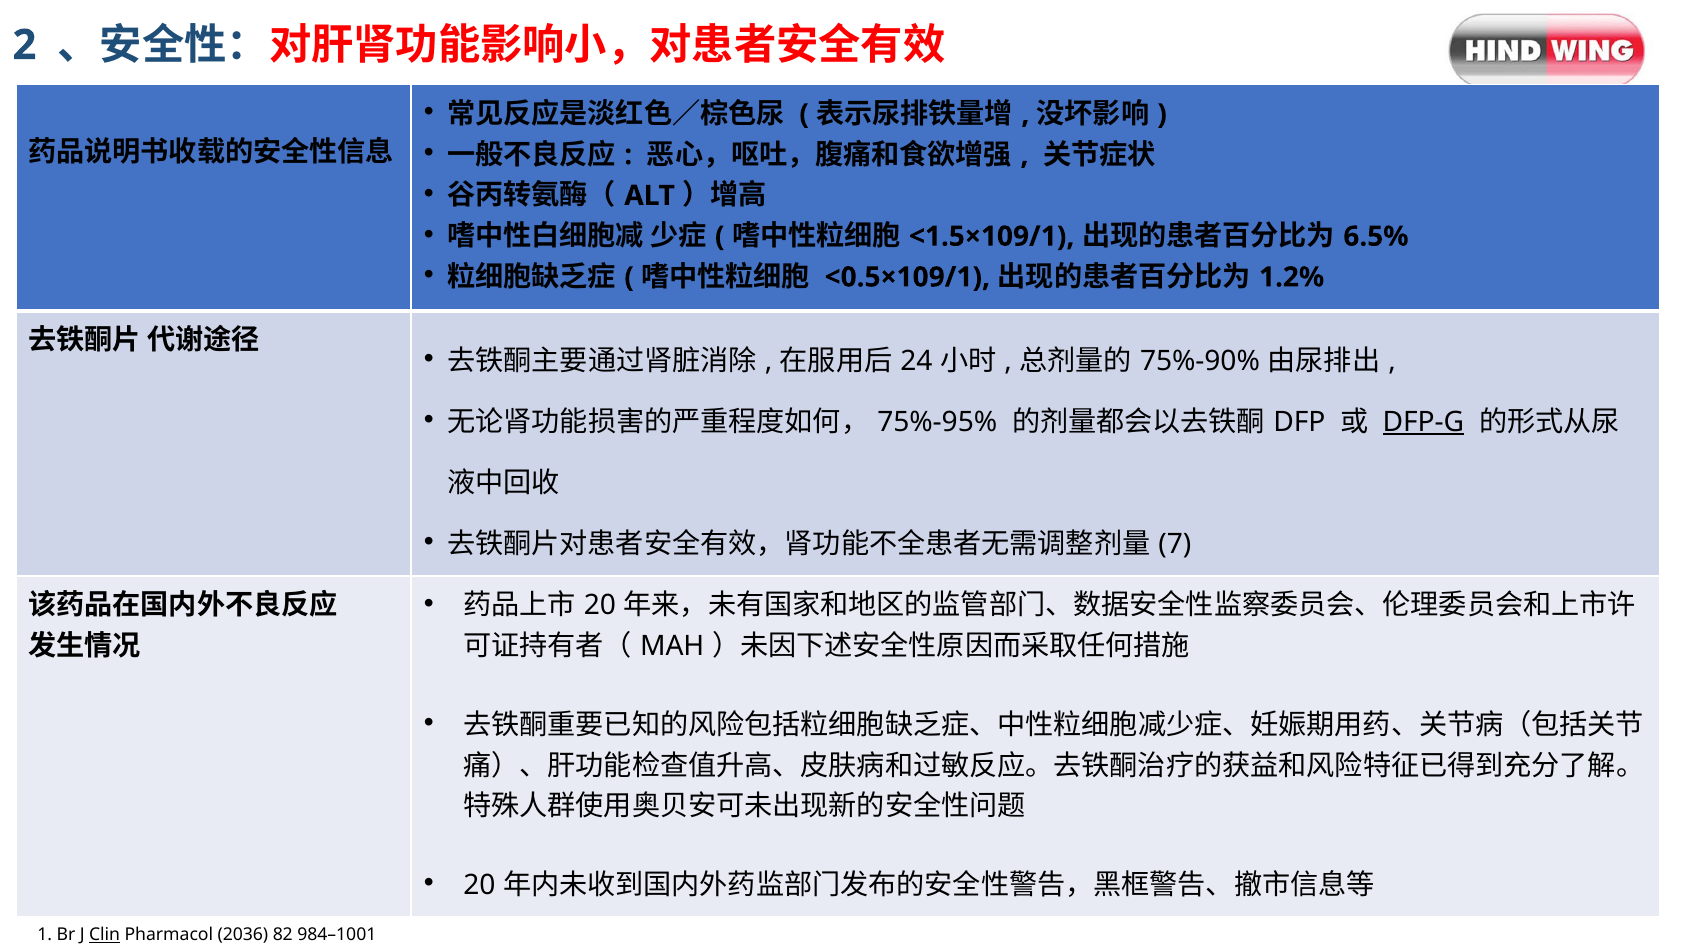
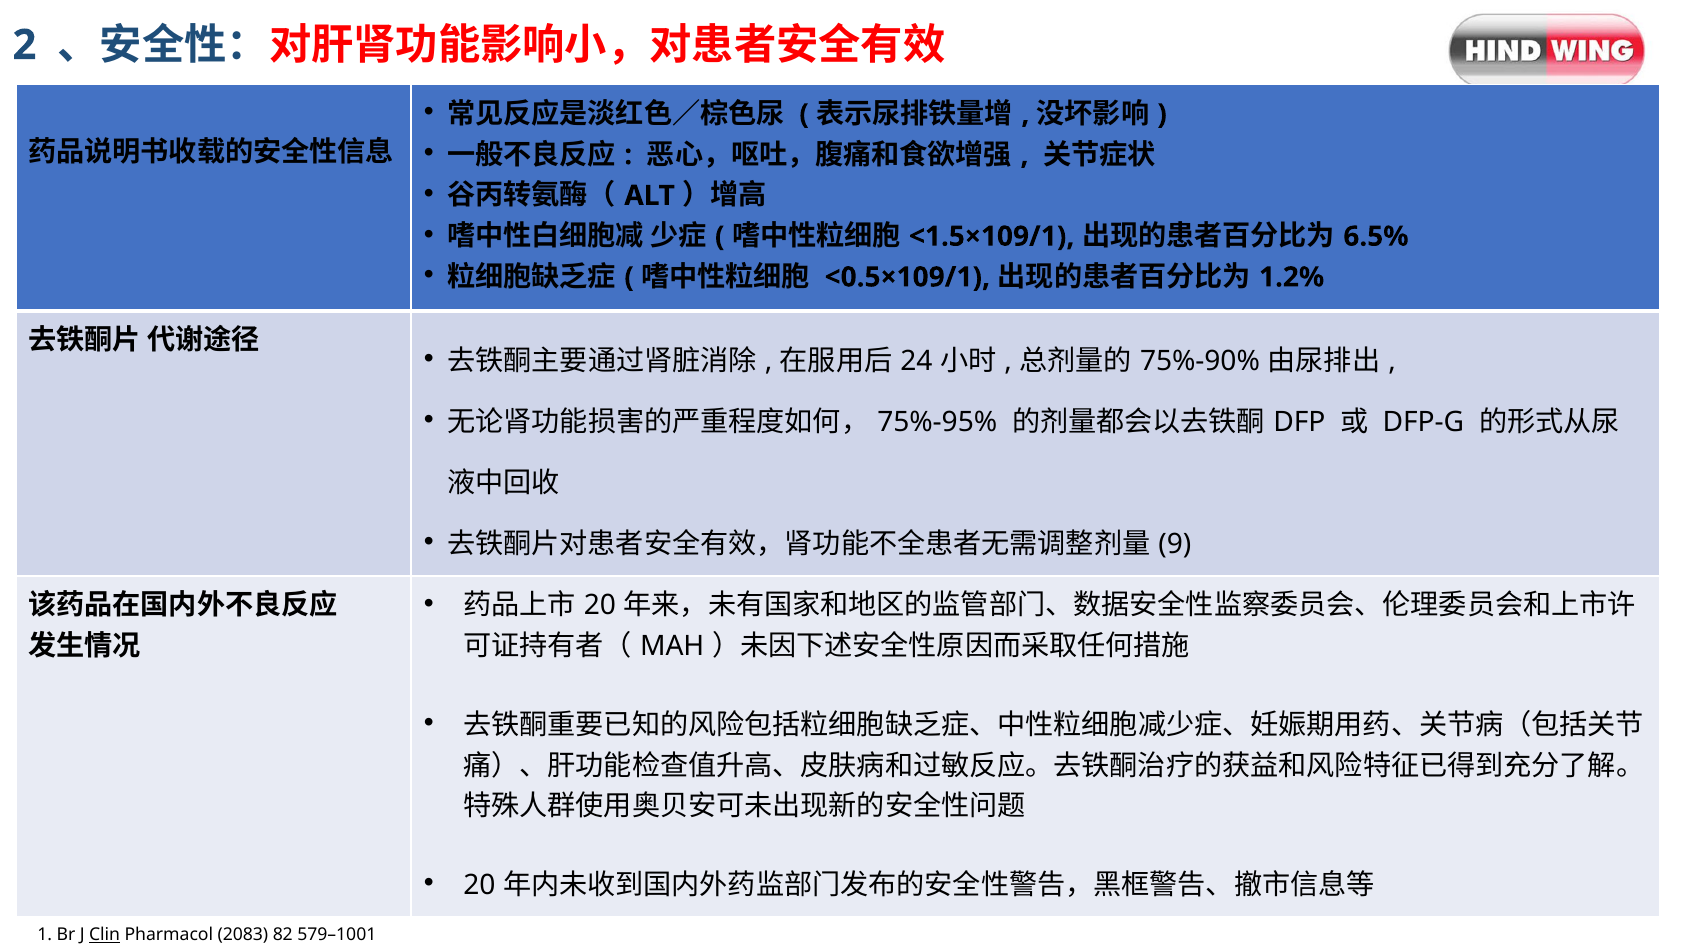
DFP-G underline: present -> none
7: 7 -> 9
2036: 2036 -> 2083
984–1001: 984–1001 -> 579–1001
